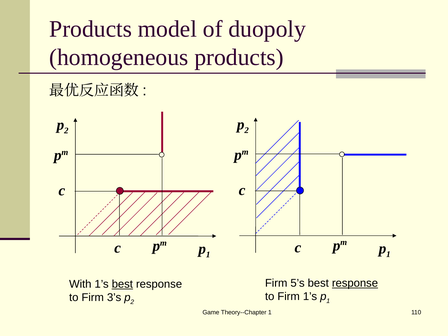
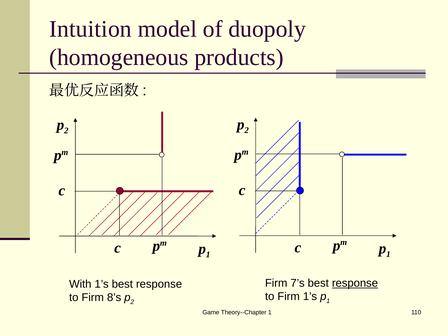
Products at (91, 29): Products -> Intuition
5’s: 5’s -> 7’s
best at (122, 284) underline: present -> none
3’s: 3’s -> 8’s
